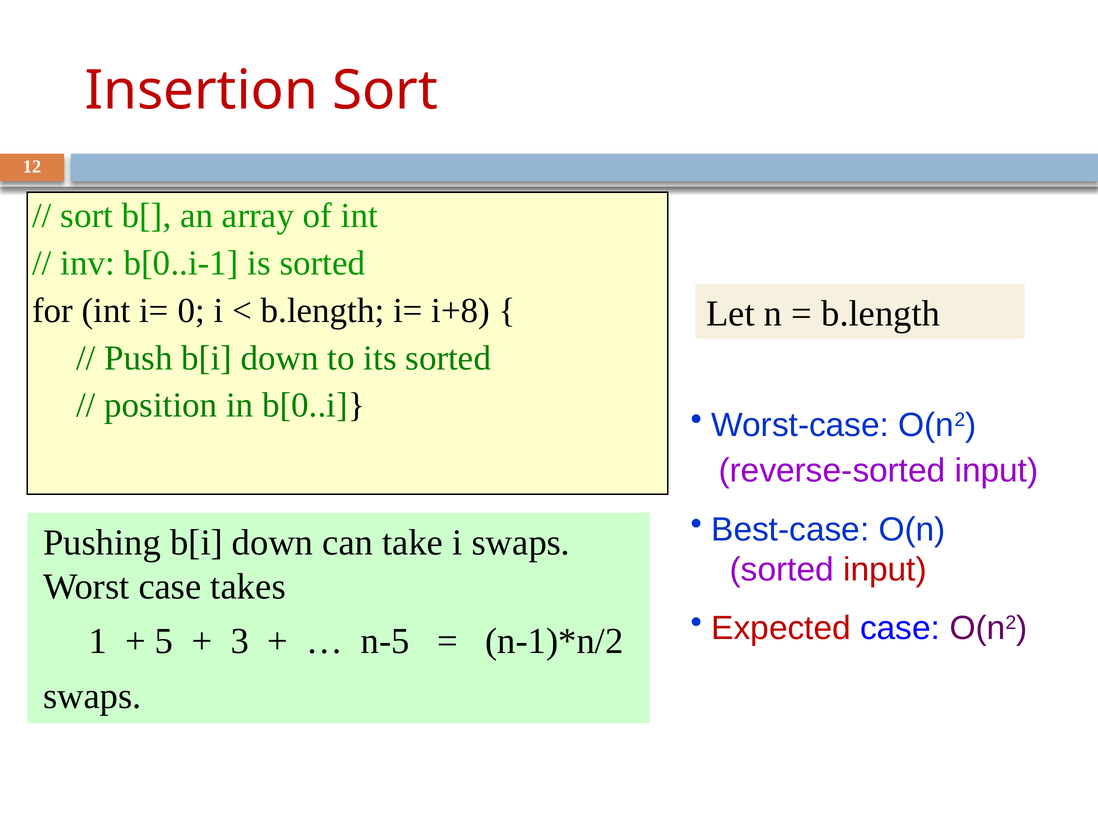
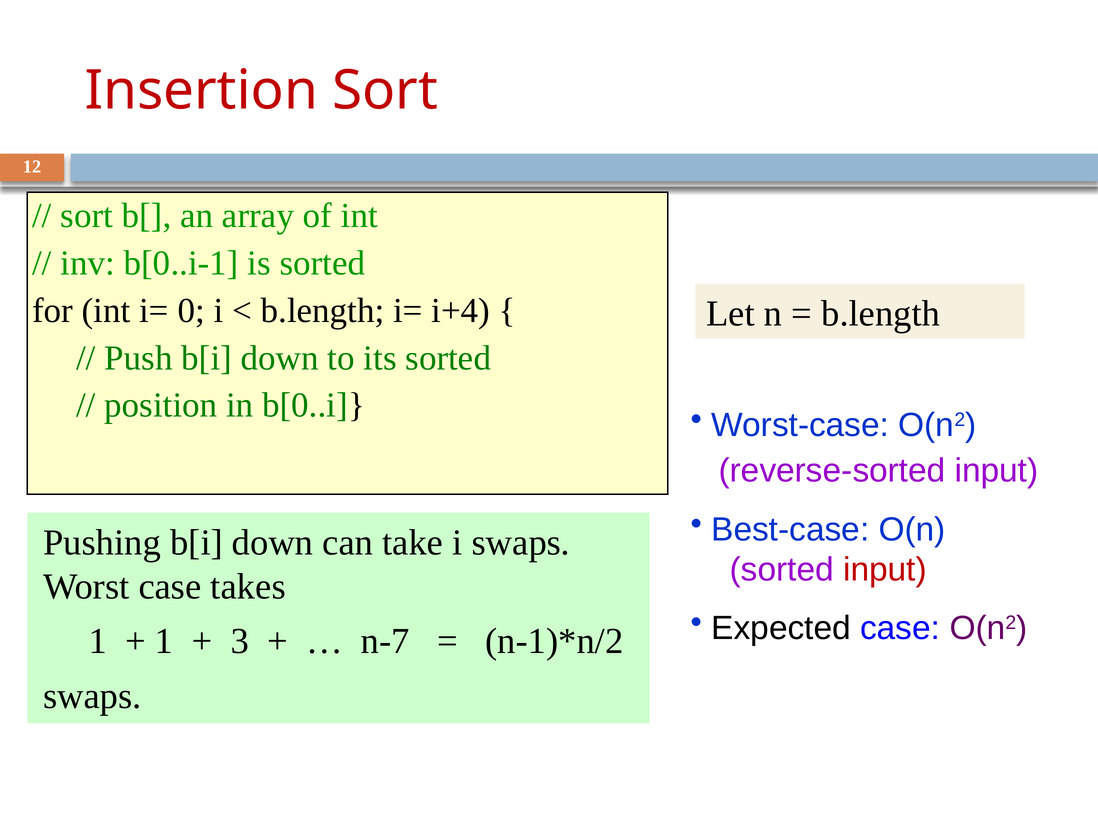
i+8: i+8 -> i+4
Expected colour: red -> black
5 at (164, 641): 5 -> 1
n-5: n-5 -> n-7
